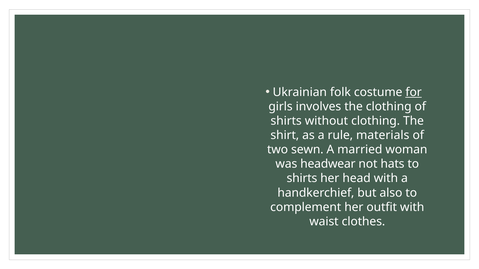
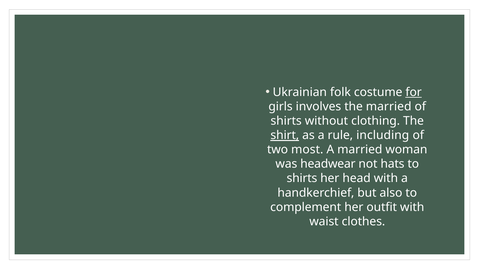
the clothing: clothing -> married
shirt underline: none -> present
materials: materials -> including
sewn: sewn -> most
